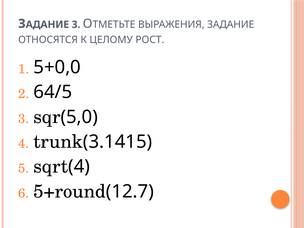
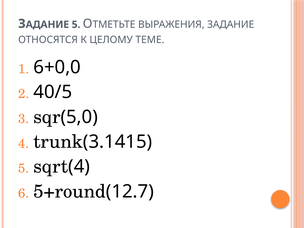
3 at (76, 25): 3 -> 5
РОСТ: РОСТ -> ТЕМЕ
5+0,0: 5+0,0 -> 6+0,0
64/5: 64/5 -> 40/5
